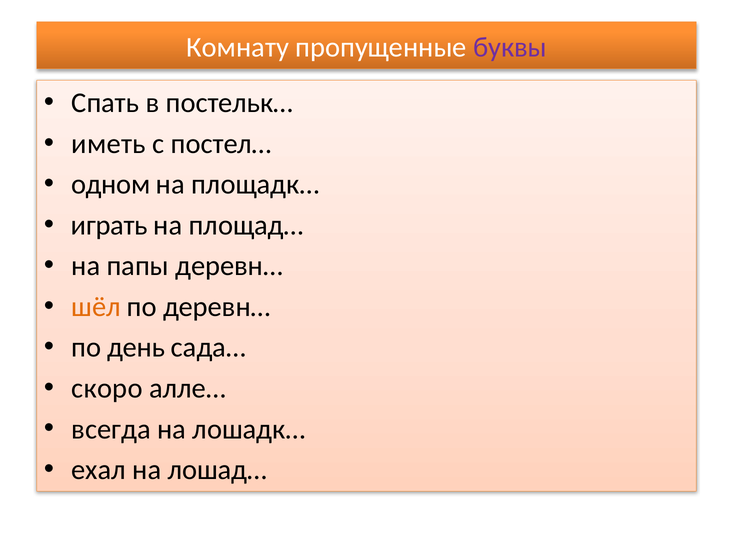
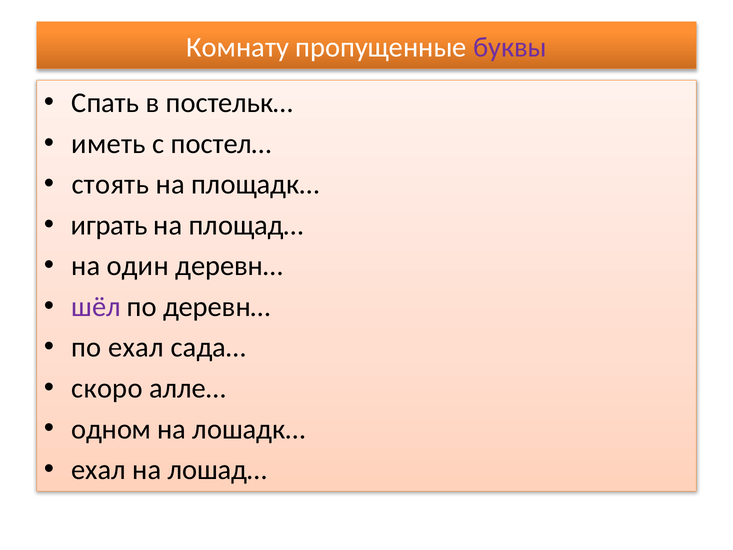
одном: одном -> стоять
папы: папы -> один
шёл colour: orange -> purple
по день: день -> ехал
всегда: всегда -> одном
